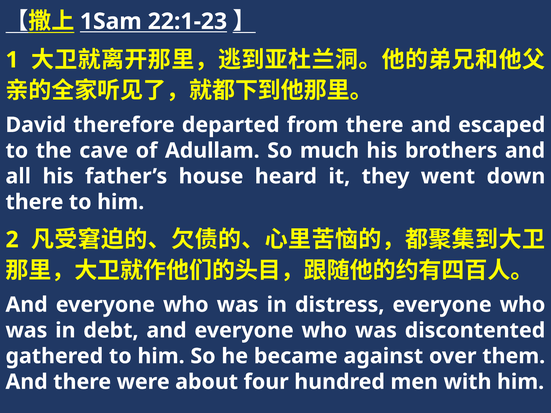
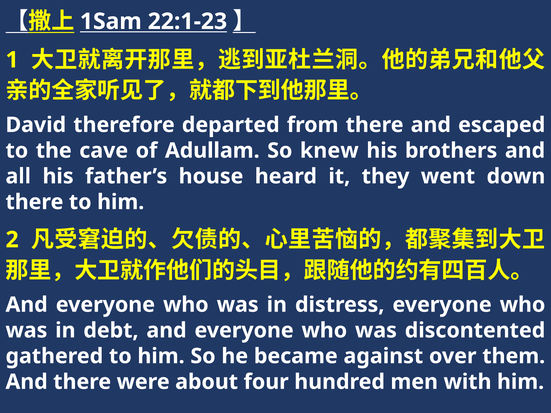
much: much -> knew
